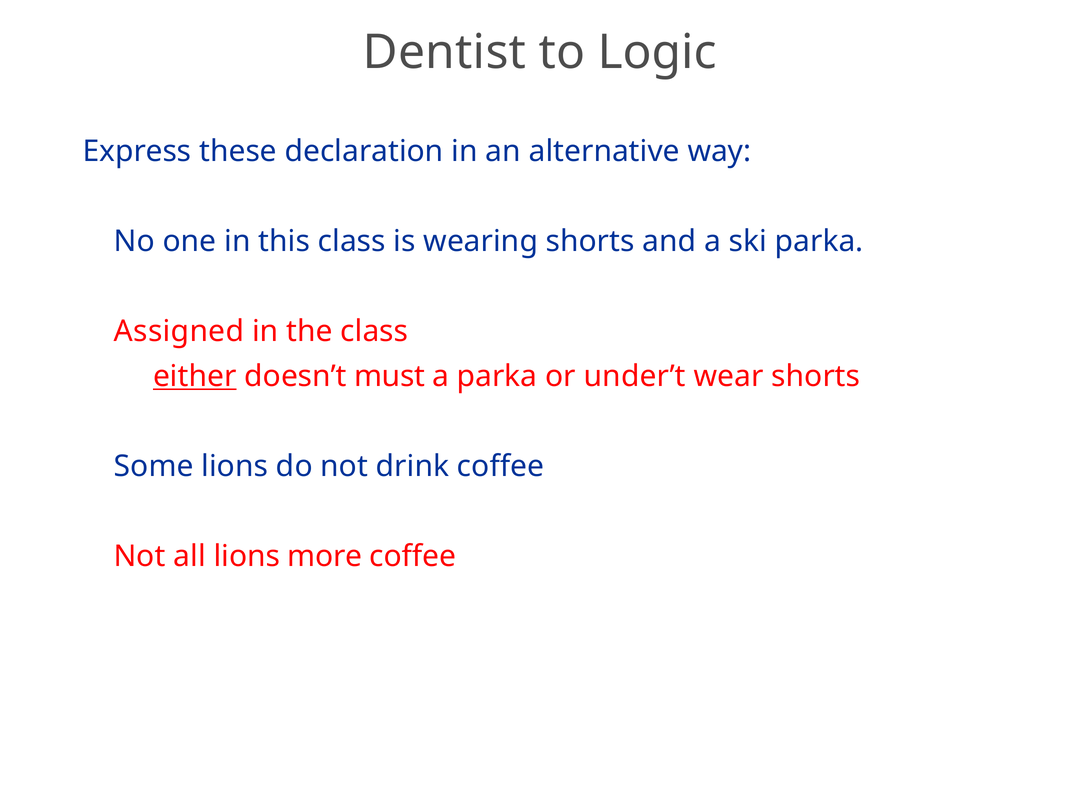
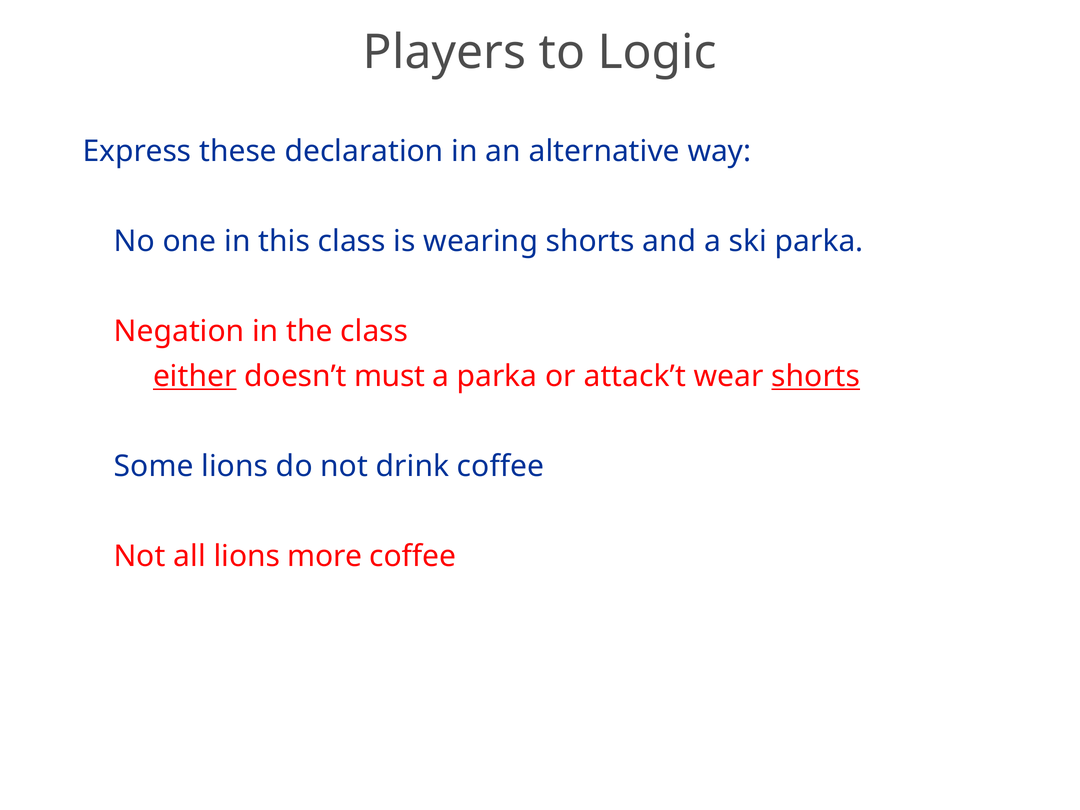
Dentist: Dentist -> Players
Assigned: Assigned -> Negation
under’t: under’t -> attack’t
shorts at (816, 376) underline: none -> present
